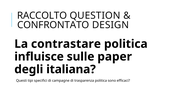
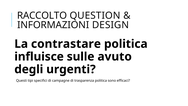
CONFRONTATO: CONFRONTATO -> INFORMAZIONI
paper: paper -> avuto
italiana: italiana -> urgenti
